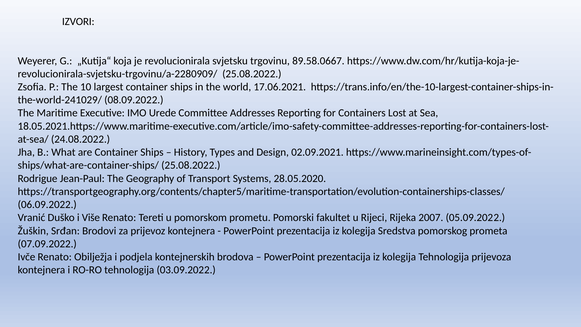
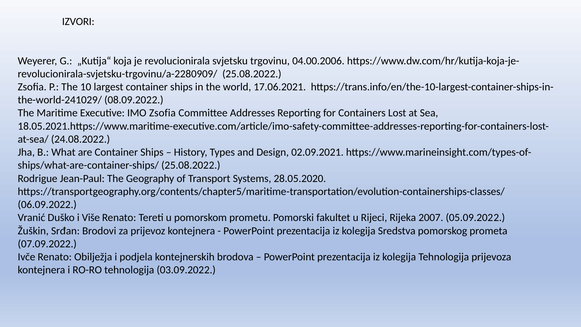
89.58.0667: 89.58.0667 -> 04.00.2006
IMO Urede: Urede -> Zsofia
